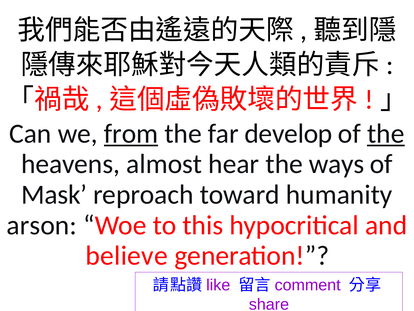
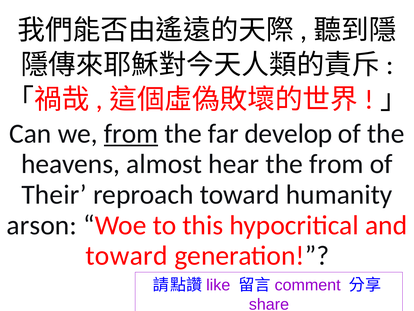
the at (386, 133) underline: present -> none
the ways: ways -> from
Mask: Mask -> Their
believe at (127, 255): believe -> toward
